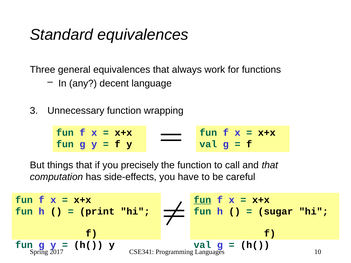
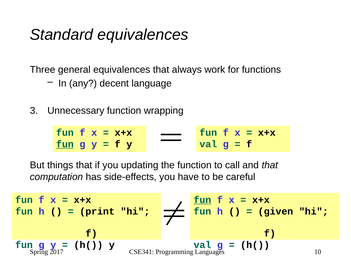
fun at (65, 144) underline: none -> present
precisely: precisely -> updating
sugar: sugar -> given
